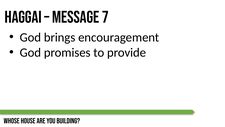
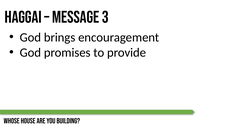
7: 7 -> 3
